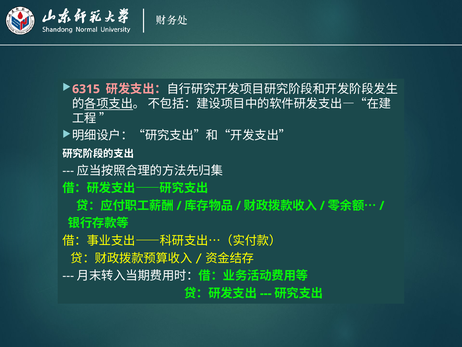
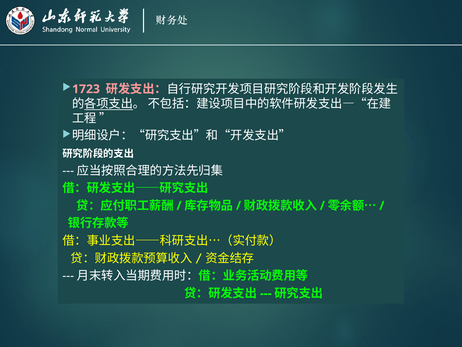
6315: 6315 -> 1723
